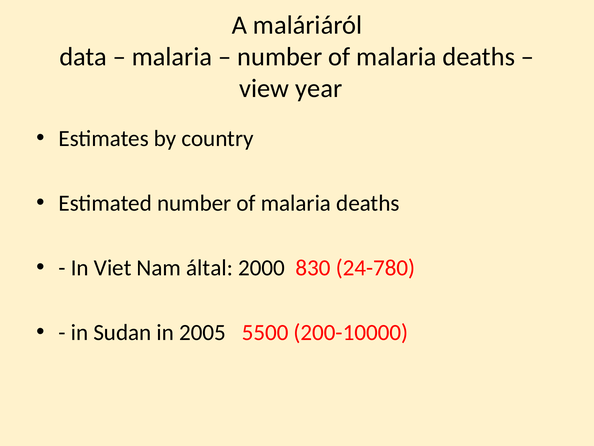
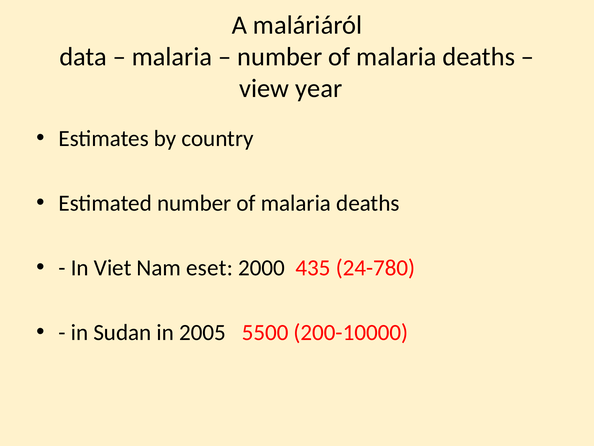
által: által -> eset
830: 830 -> 435
